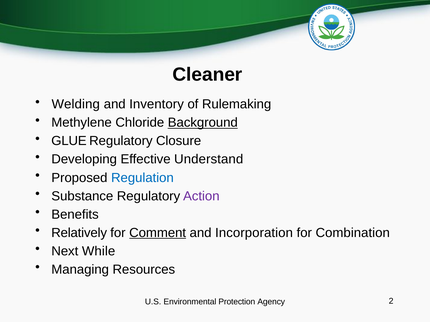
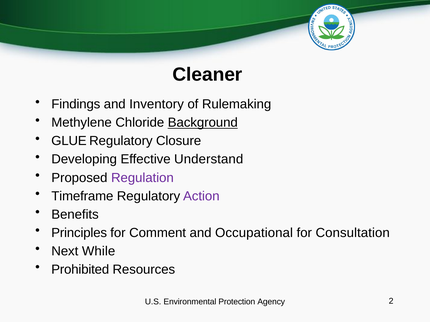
Welding: Welding -> Findings
Regulation colour: blue -> purple
Substance: Substance -> Timeframe
Relatively: Relatively -> Principles
Comment underline: present -> none
Incorporation: Incorporation -> Occupational
Combination: Combination -> Consultation
Managing: Managing -> Prohibited
